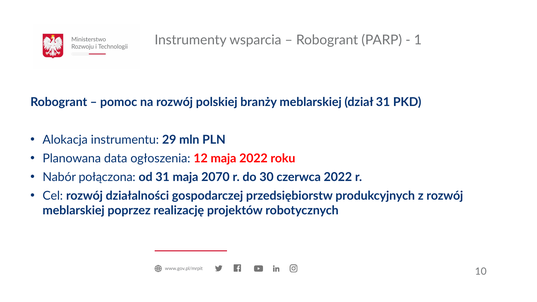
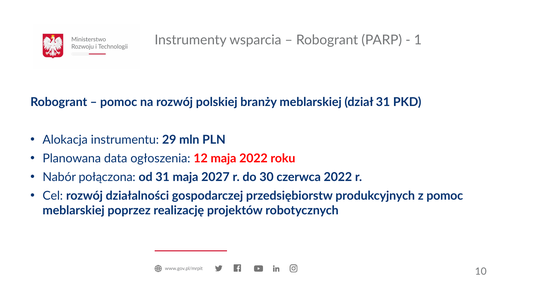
2070: 2070 -> 2027
z rozwój: rozwój -> pomoc
